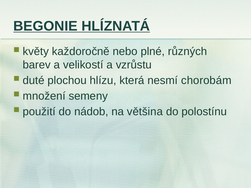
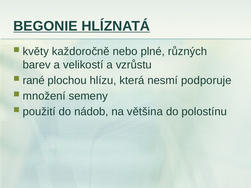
duté: duté -> rané
chorobám: chorobám -> podporuje
